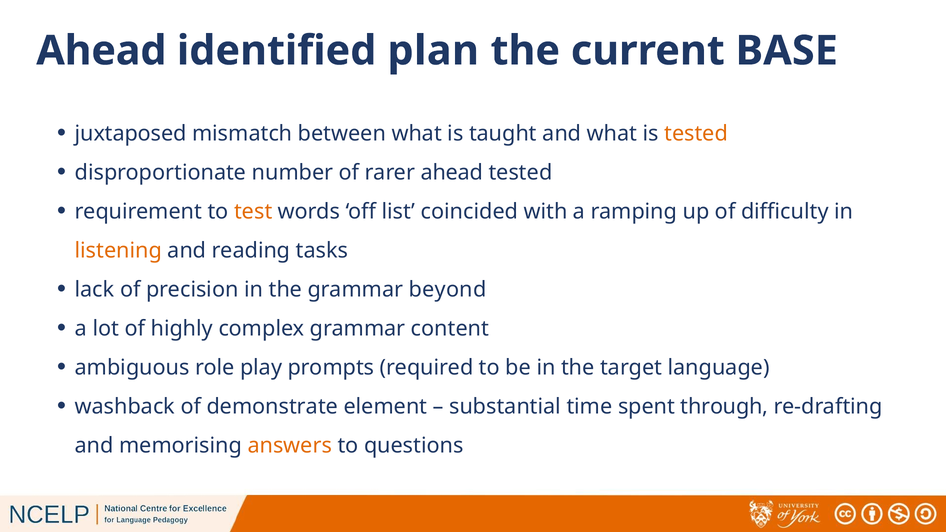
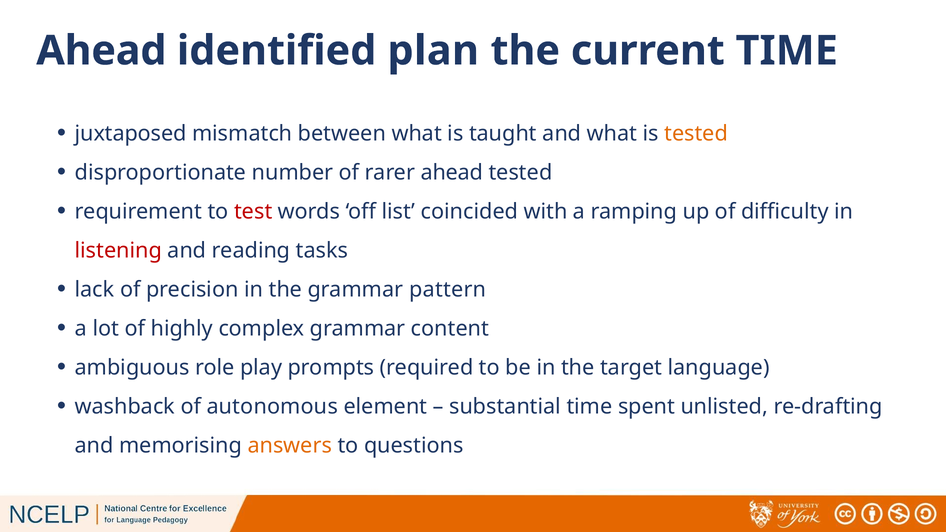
current BASE: BASE -> TIME
test colour: orange -> red
listening colour: orange -> red
beyond: beyond -> pattern
demonstrate: demonstrate -> autonomous
through: through -> unlisted
